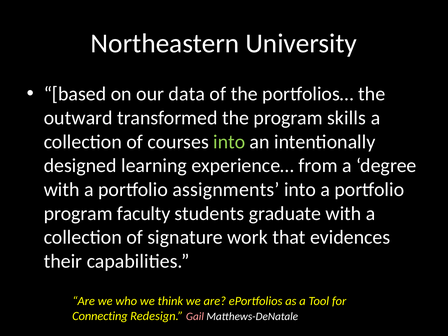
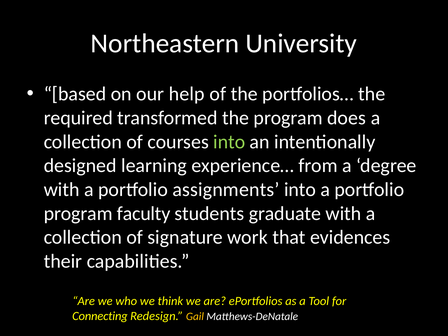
data: data -> help
outward: outward -> required
skills: skills -> does
Gail colour: pink -> yellow
